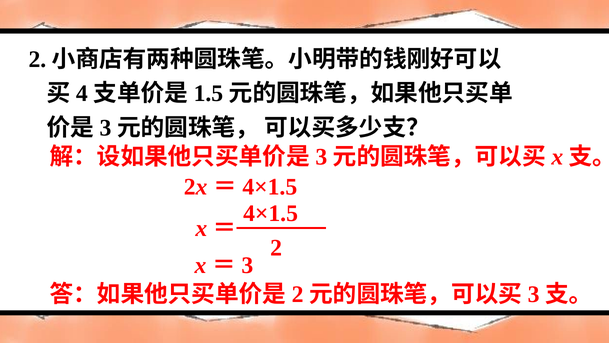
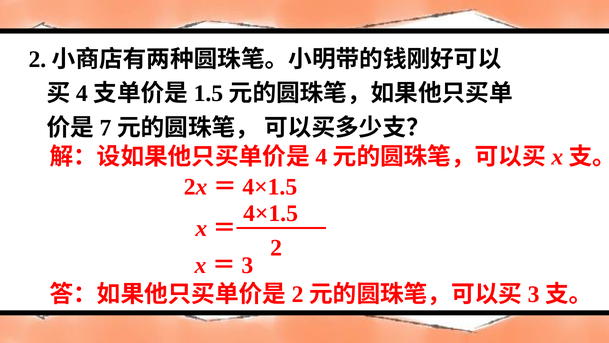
3 at (106, 128): 3 -> 7
3 at (321, 157): 3 -> 4
